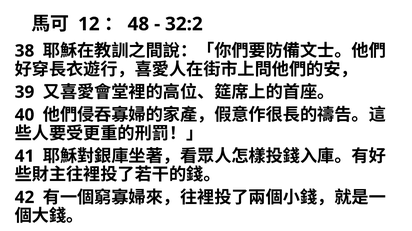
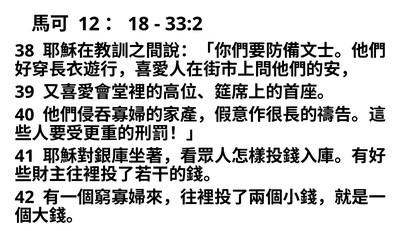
48: 48 -> 18
32:2: 32:2 -> 33:2
